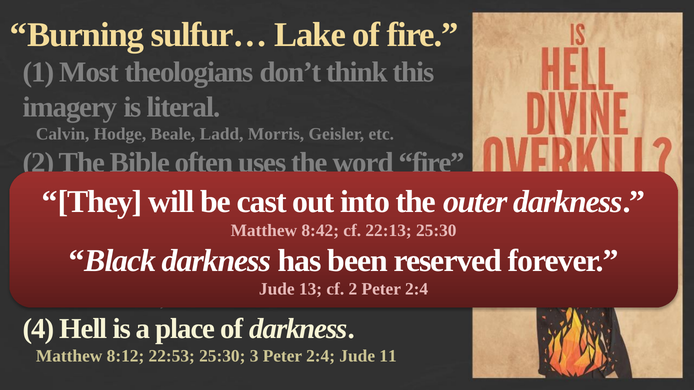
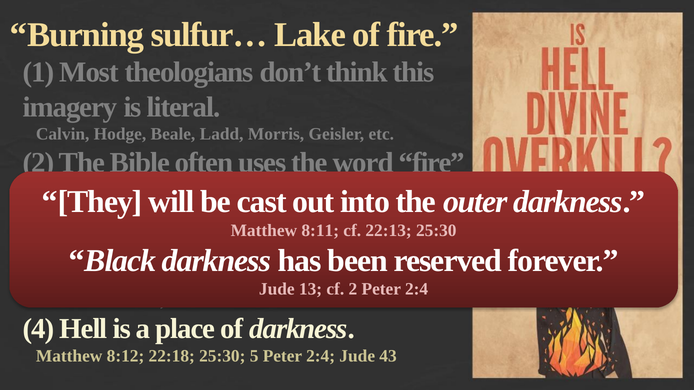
8:42: 8:42 -> 8:11
22:53: 22:53 -> 22:18
25:30 3: 3 -> 5
11: 11 -> 43
